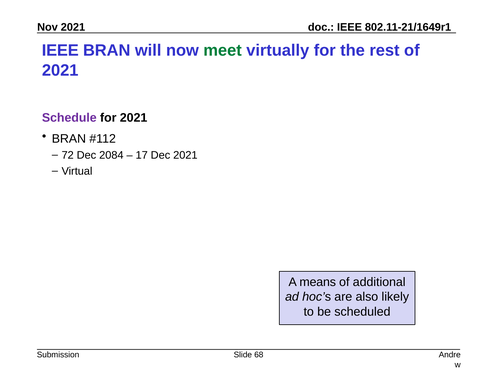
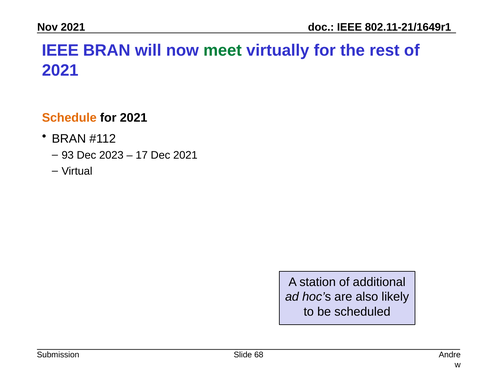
Schedule colour: purple -> orange
72: 72 -> 93
2084: 2084 -> 2023
means: means -> station
